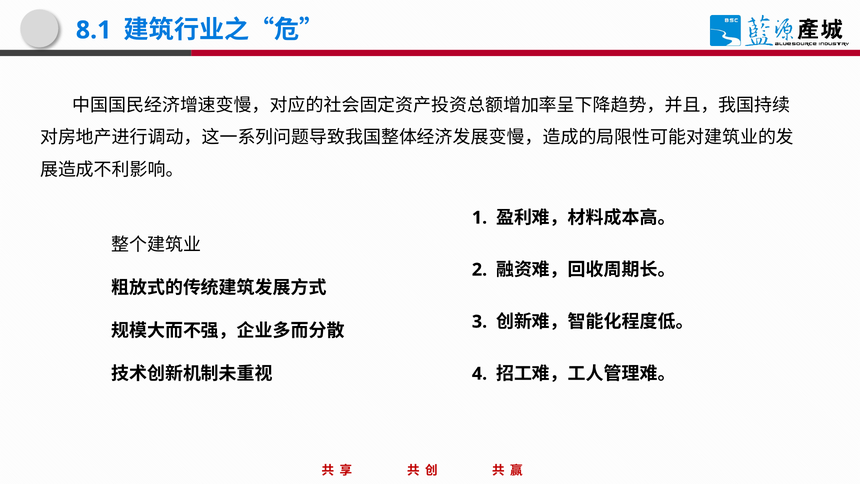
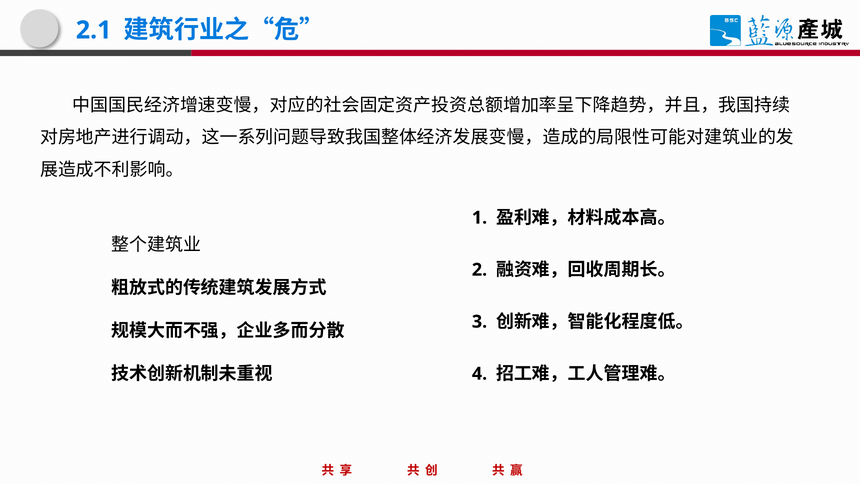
8.1: 8.1 -> 2.1
